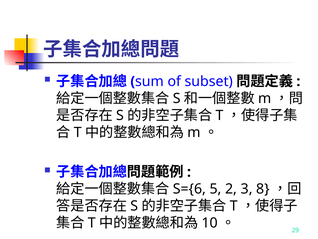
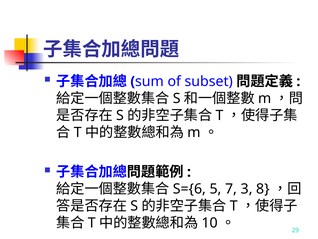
2: 2 -> 7
